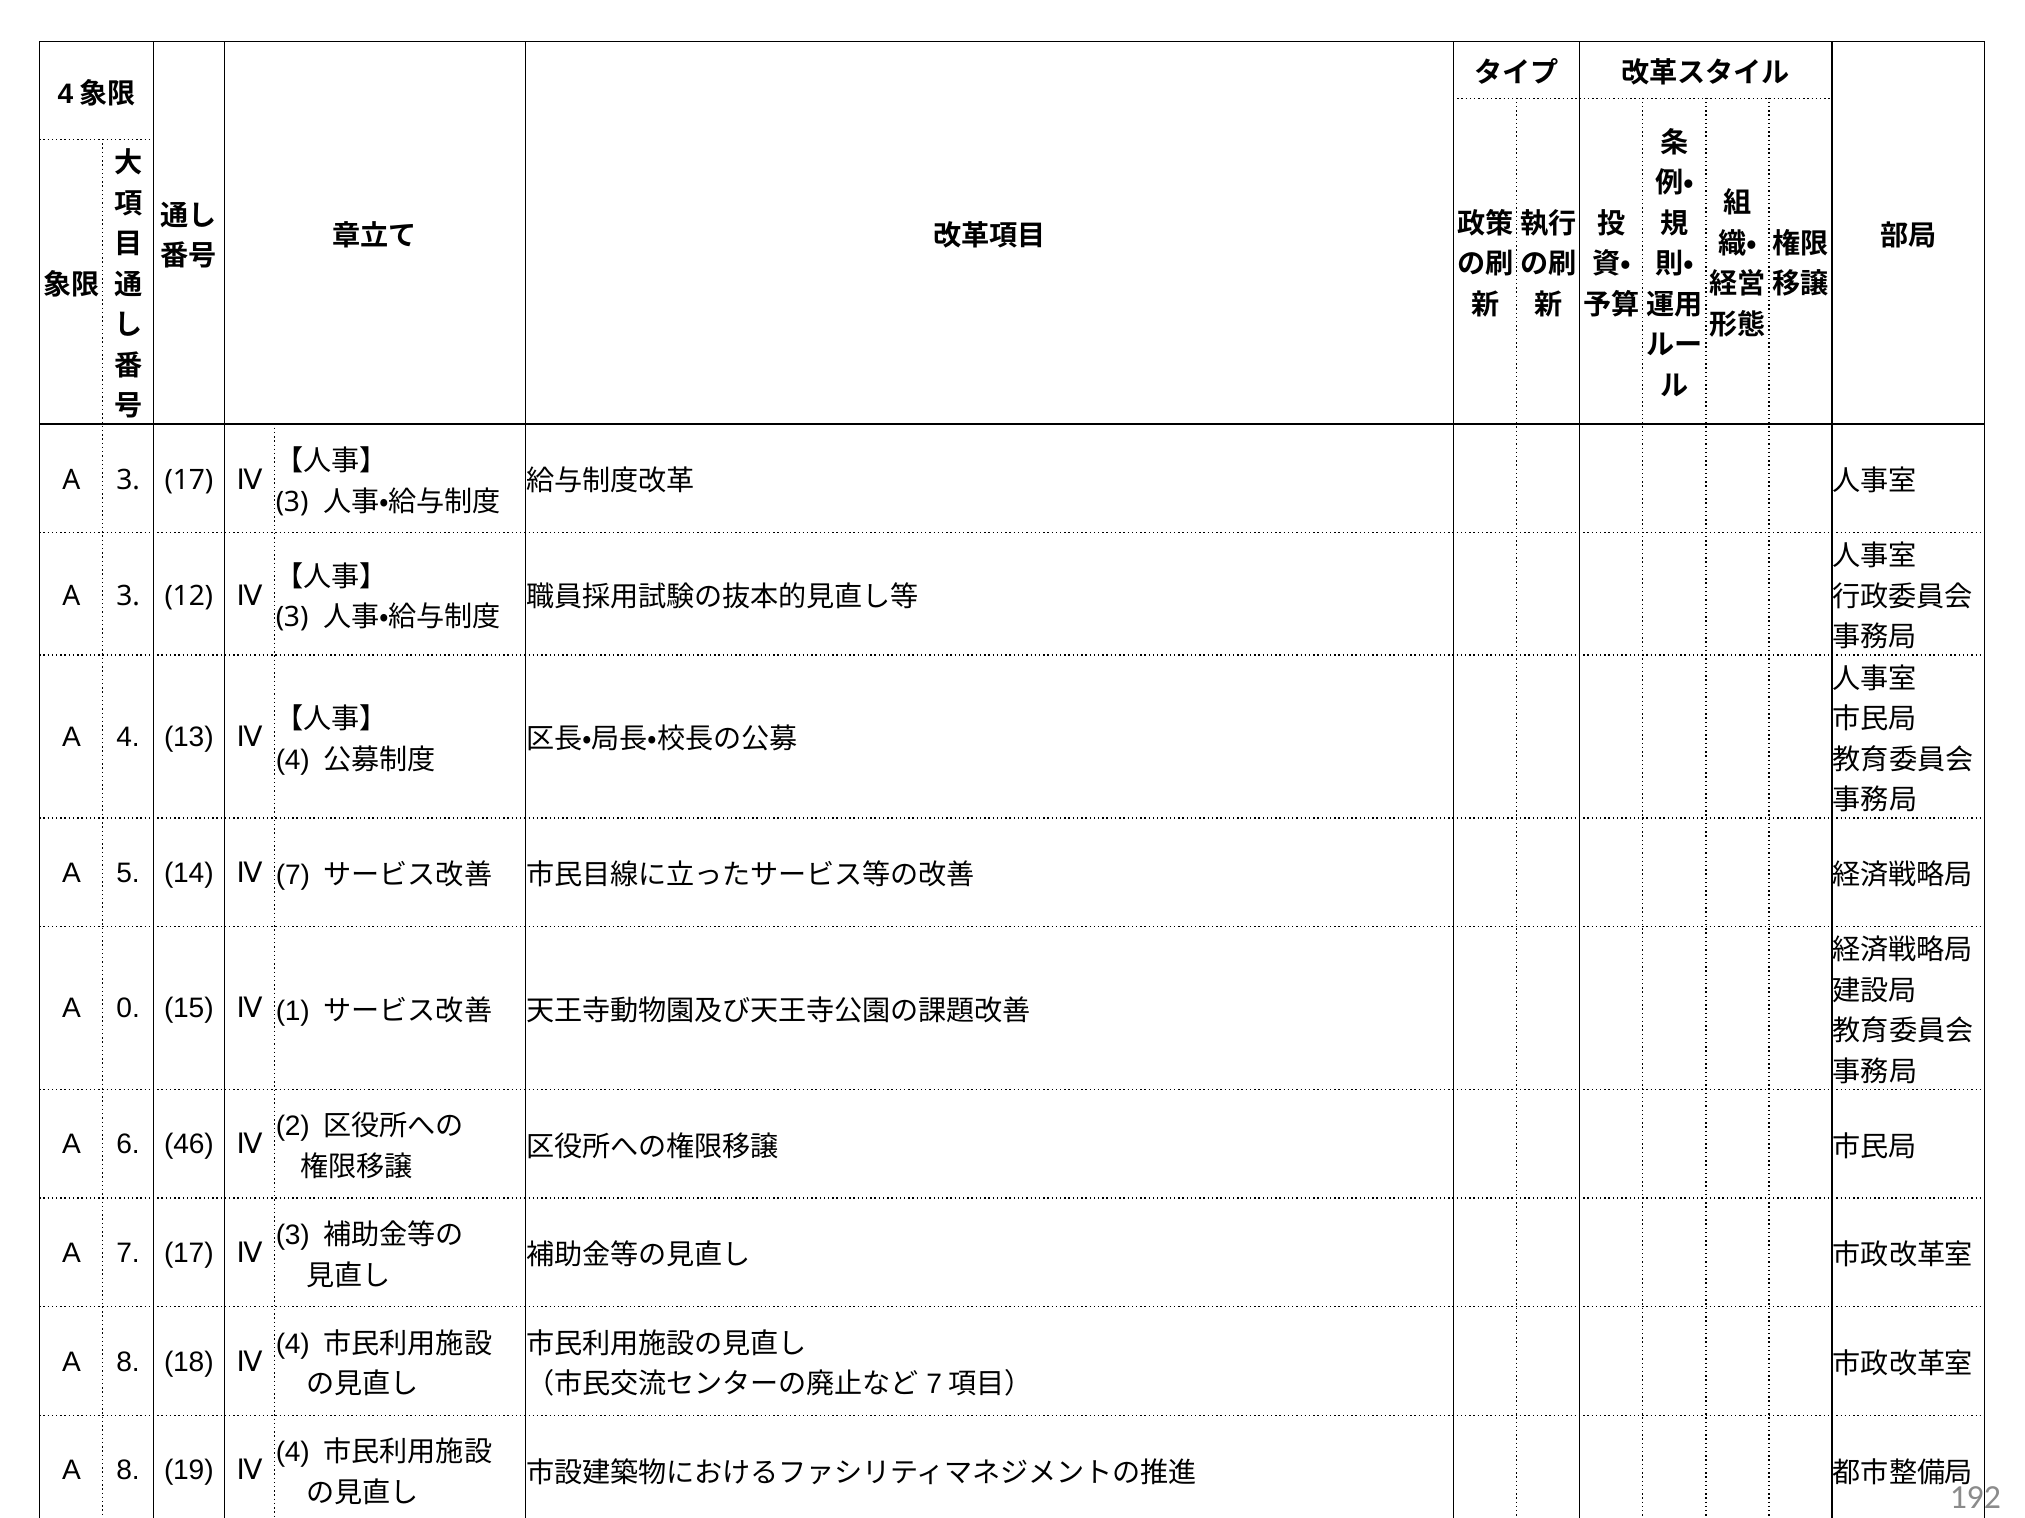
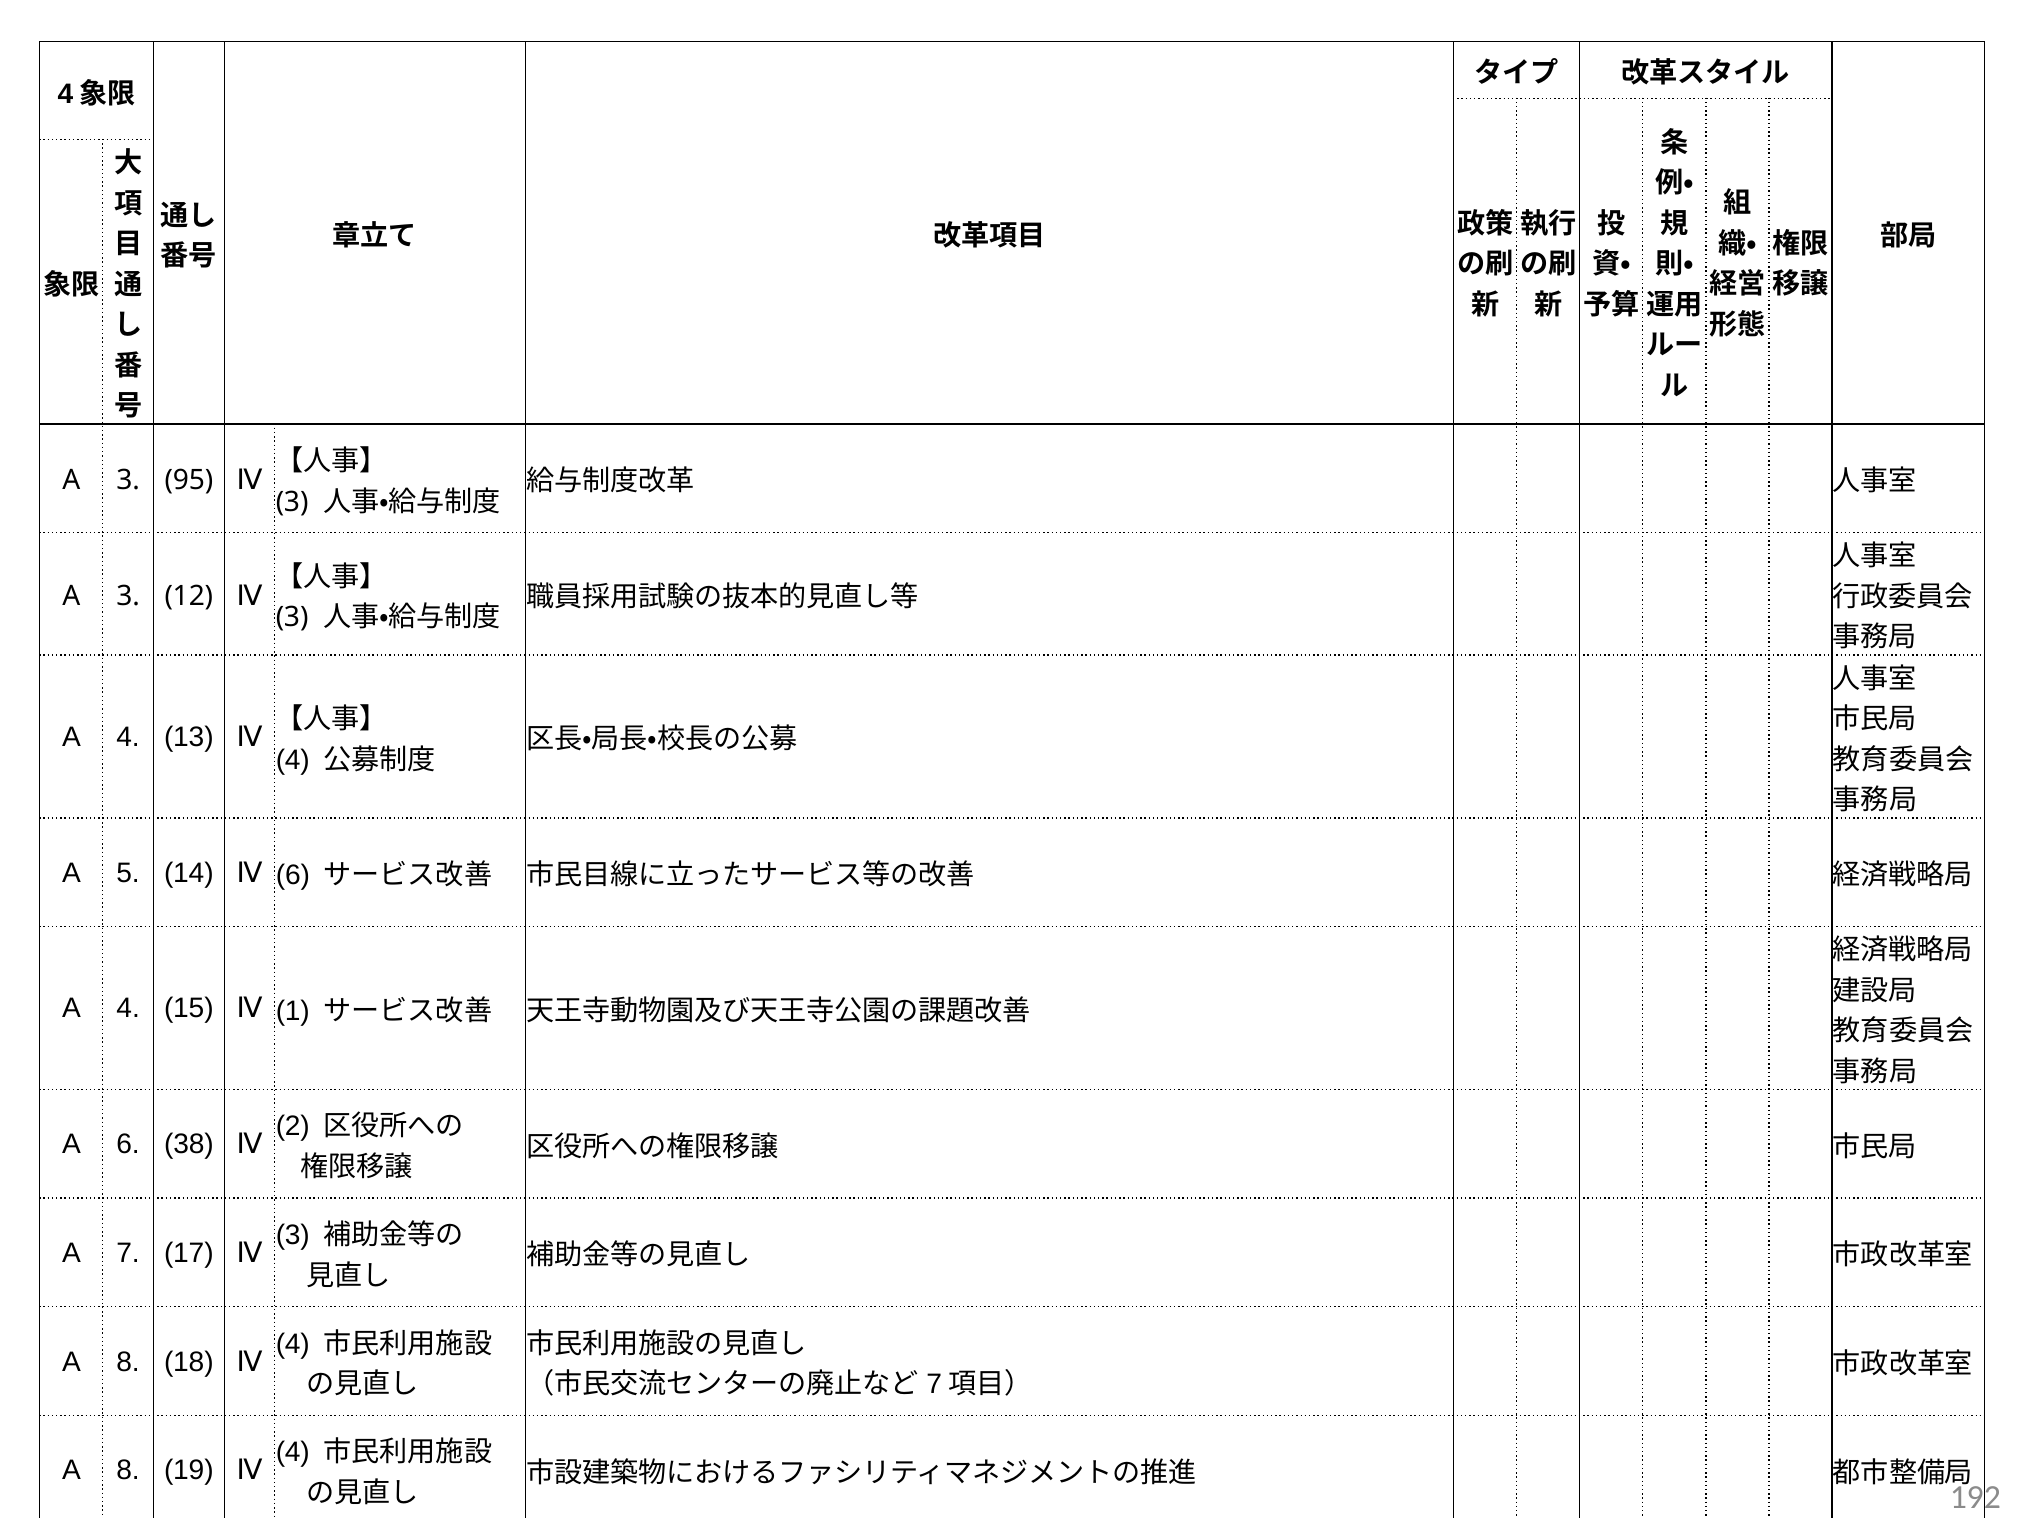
3 17: 17 -> 95
Ⅳ 7: 7 -> 6
0 at (128, 1009): 0 -> 4
46: 46 -> 38
